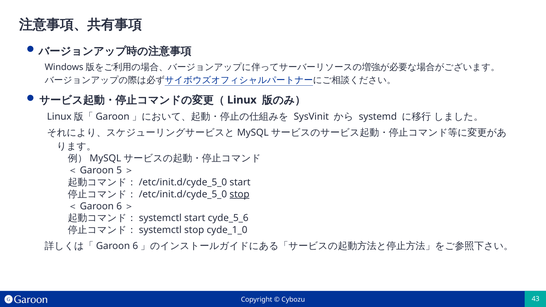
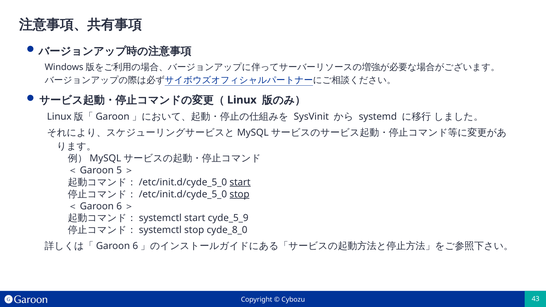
start at (240, 182) underline: none -> present
cyde_5_6: cyde_5_6 -> cyde_5_9
cyde_1_0: cyde_1_0 -> cyde_8_0
